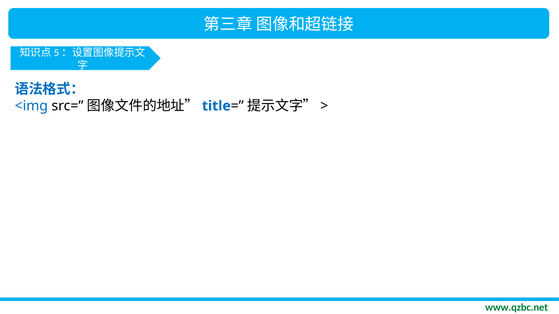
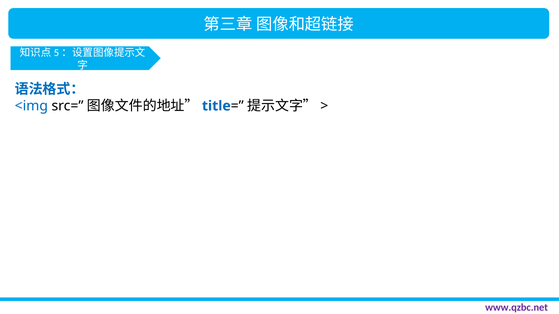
www.qzbc.net colour: green -> purple
